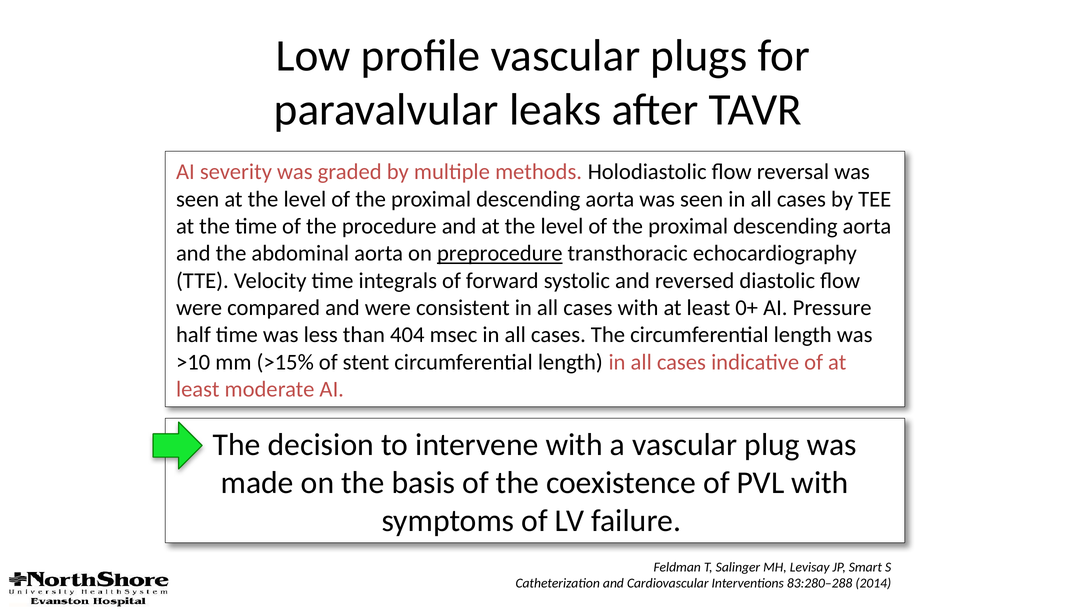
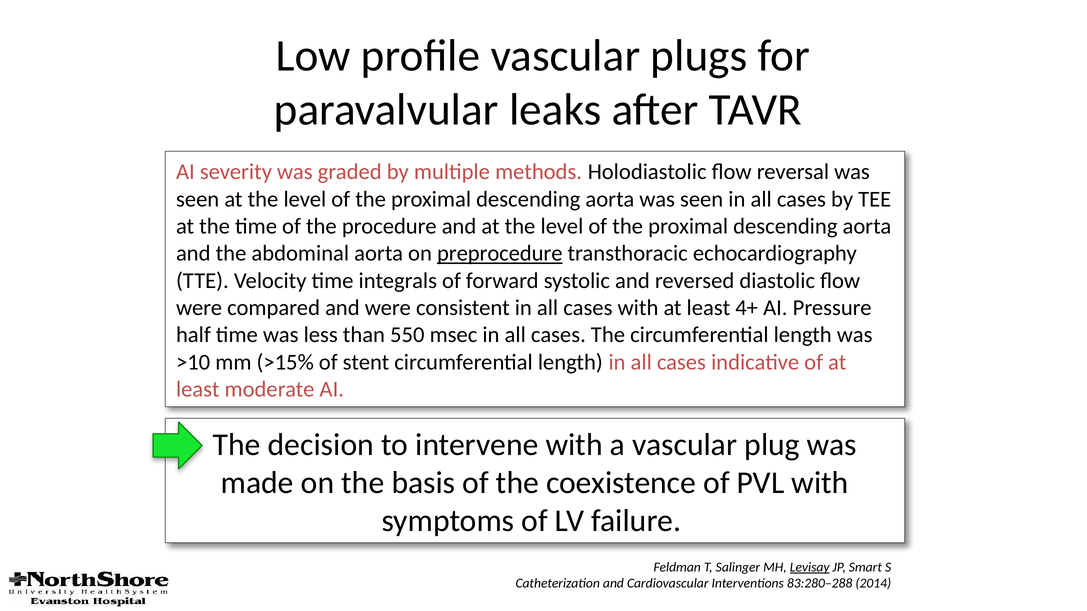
0+: 0+ -> 4+
404: 404 -> 550
Levisay underline: none -> present
